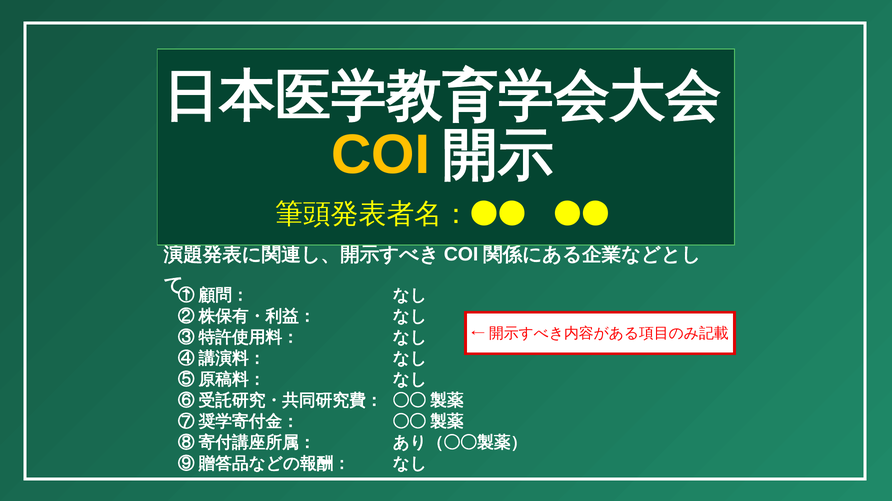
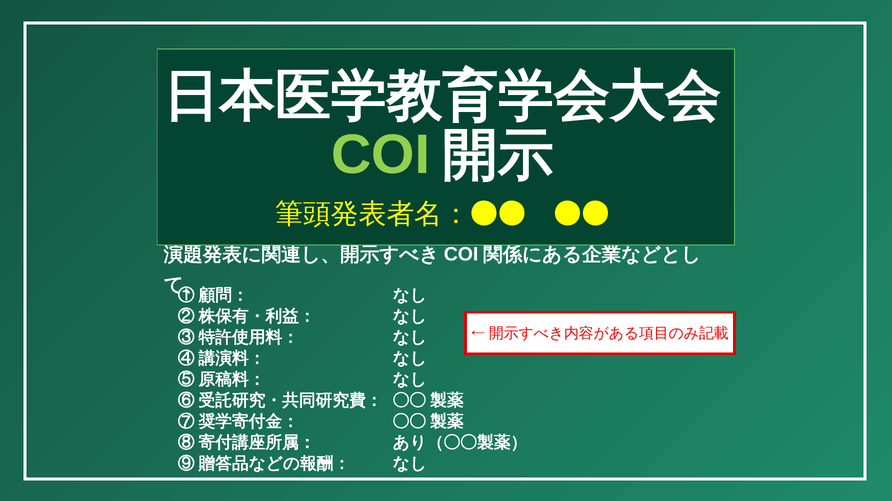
COI colour: yellow -> light green
